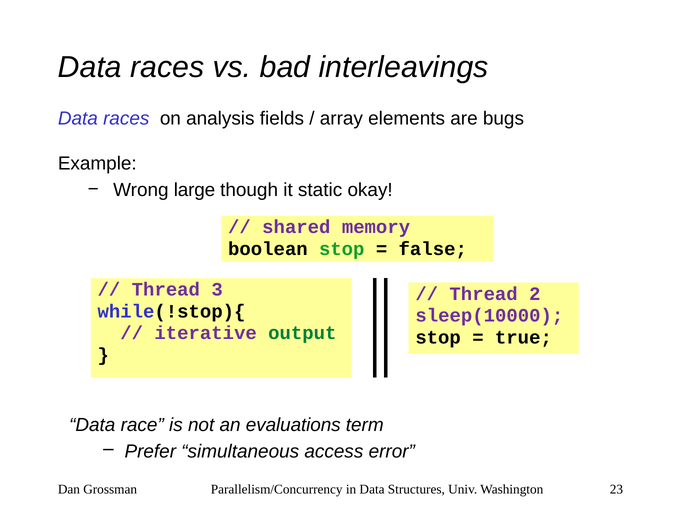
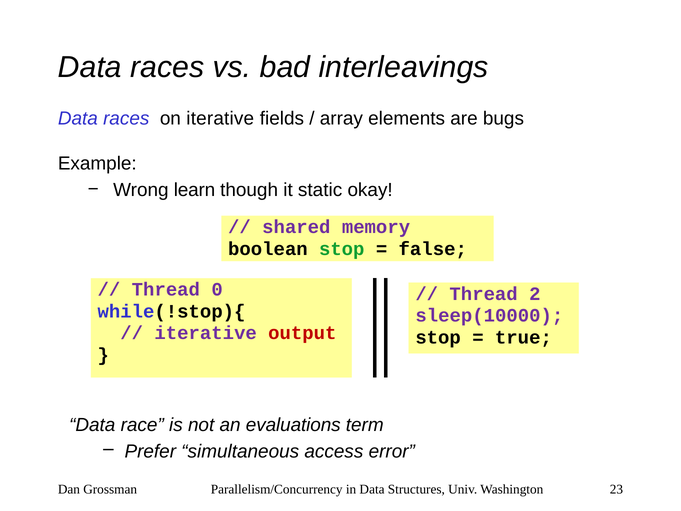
on analysis: analysis -> iterative
large: large -> learn
3: 3 -> 0
output colour: green -> red
